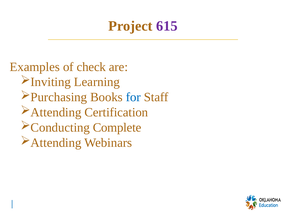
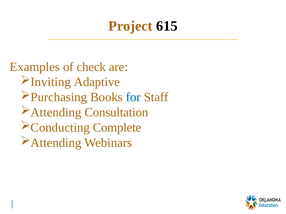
615 colour: purple -> black
Learning: Learning -> Adaptive
Certification: Certification -> Consultation
